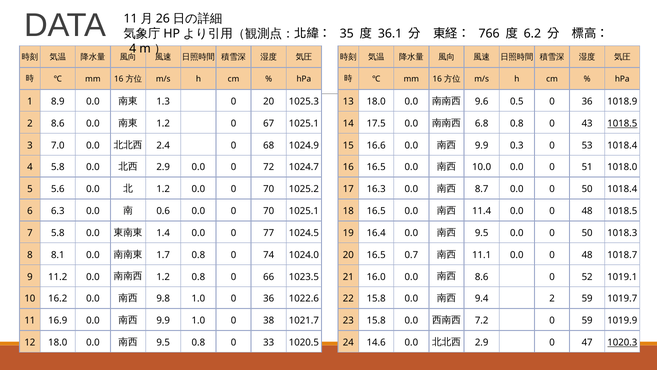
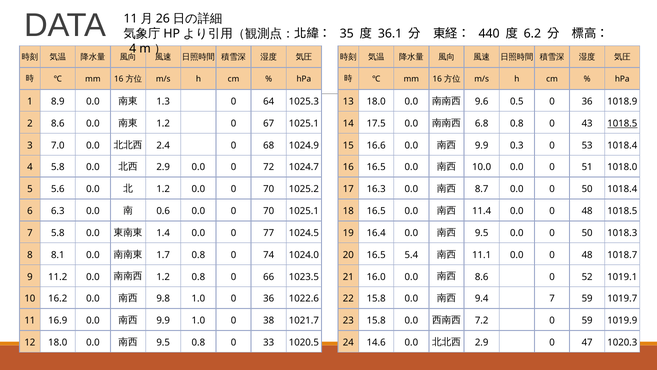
766: 766 -> 440
0 20: 20 -> 64
0.7: 0.7 -> 5.4
9.4 2: 2 -> 7
1020.3 underline: present -> none
